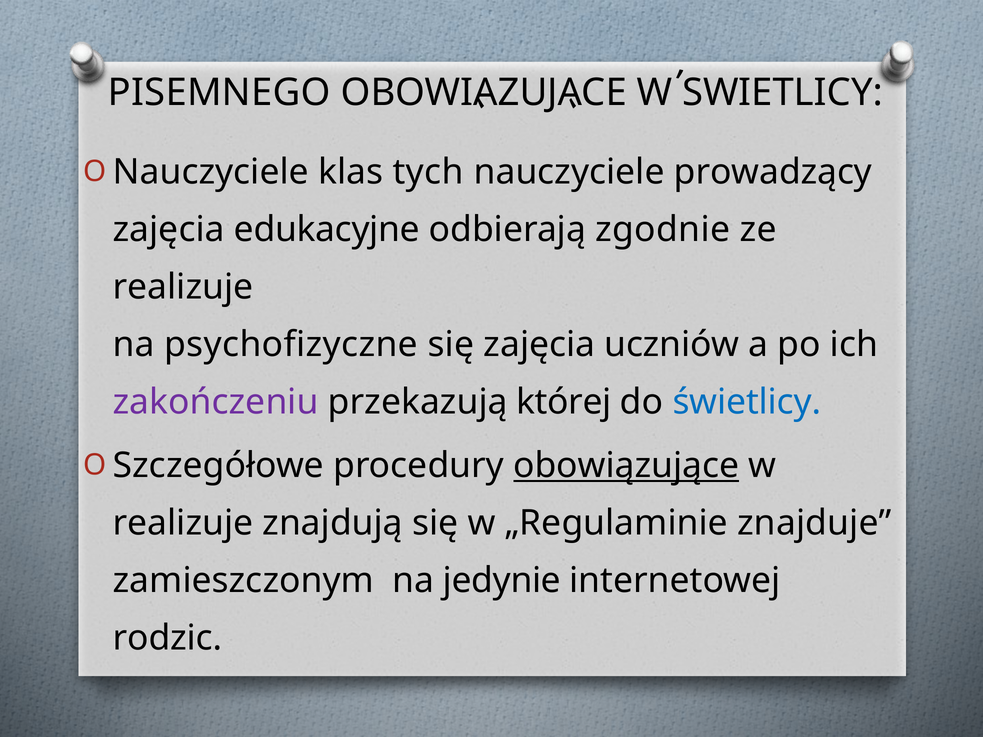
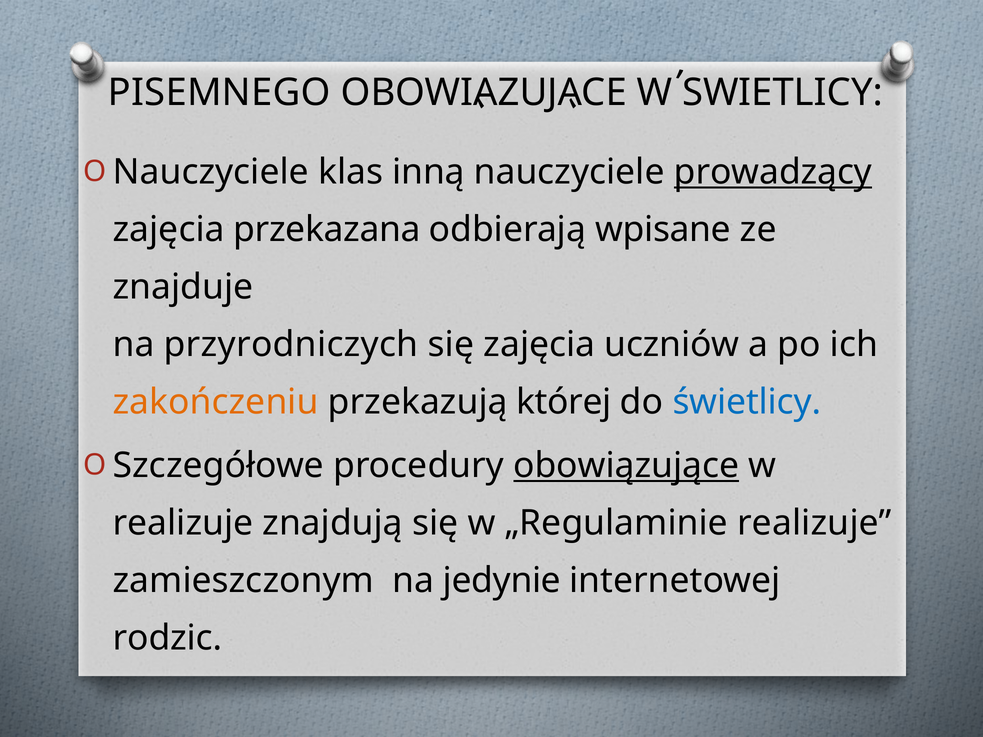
tych: tych -> inną
prowadzący underline: none -> present
edukacyjne: edukacyjne -> przekazana
zgodnie: zgodnie -> wpisane
realizuje at (183, 287): realizuje -> znajduje
psychofizyczne: psychofizyczne -> przyrodniczych
zakończeniu colour: purple -> orange
„Regulaminie znajduje: znajduje -> realizuje
